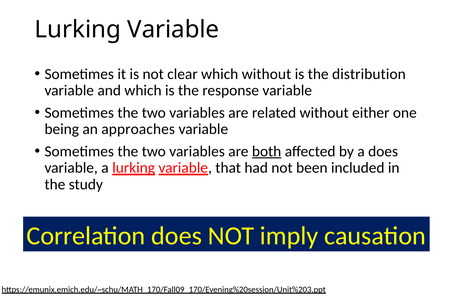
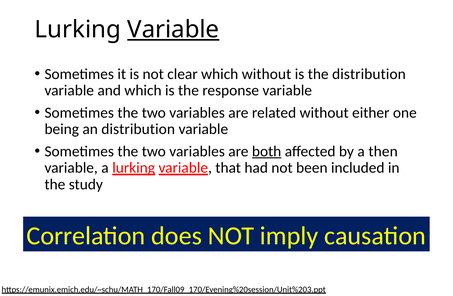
Variable at (173, 29) underline: none -> present
an approaches: approaches -> distribution
a does: does -> then
